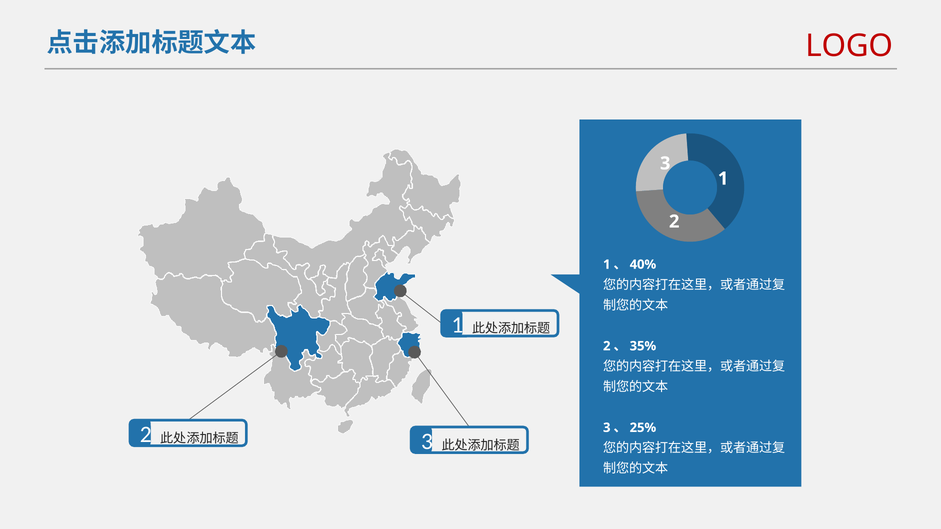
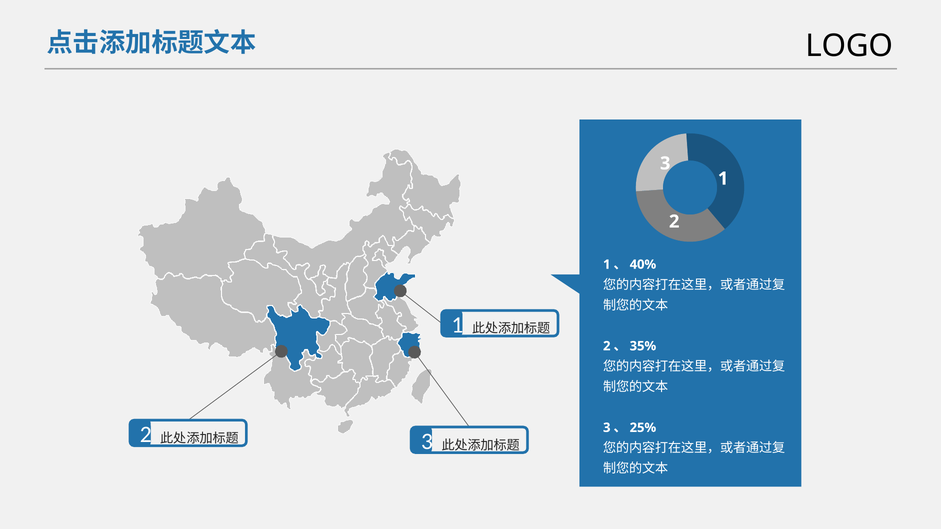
LOGO colour: red -> black
